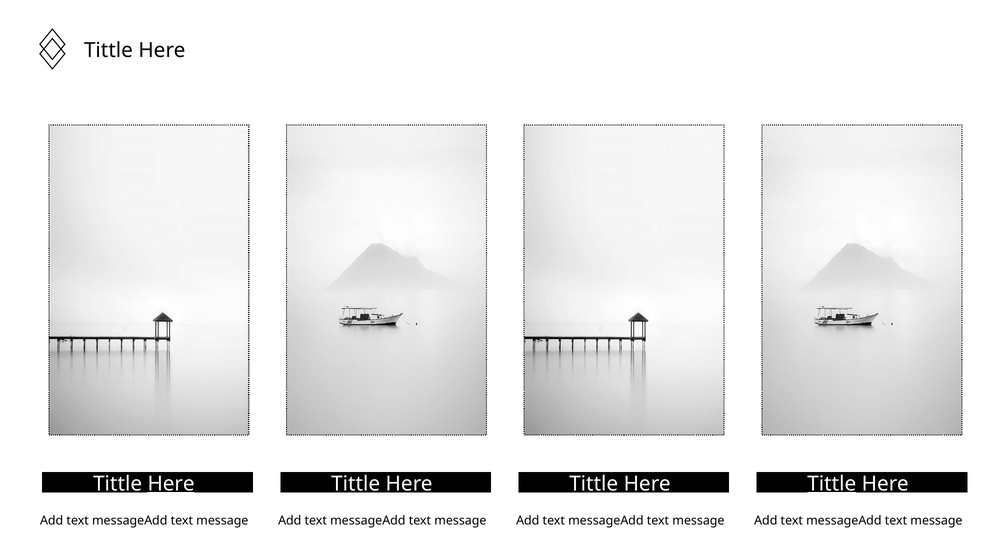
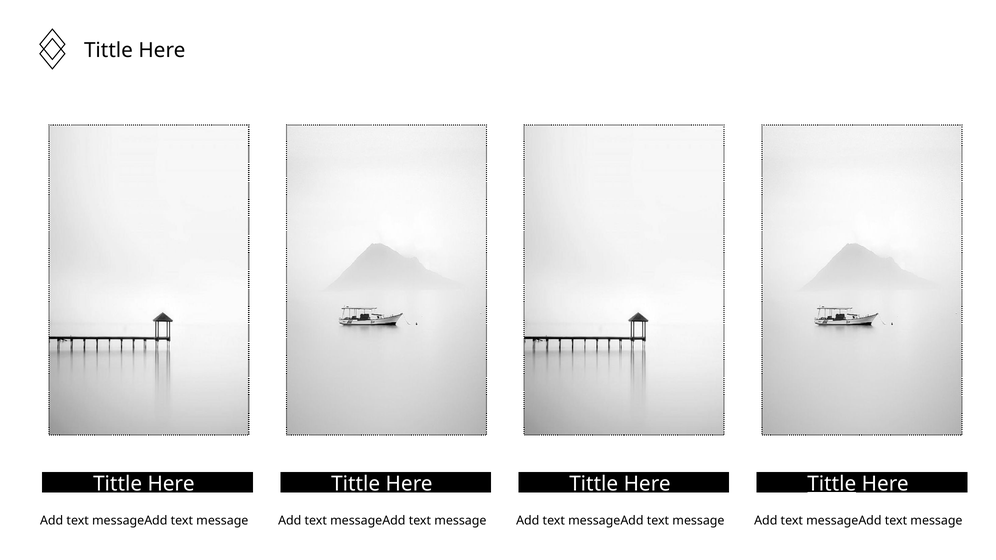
Here at (171, 484) underline: present -> none
